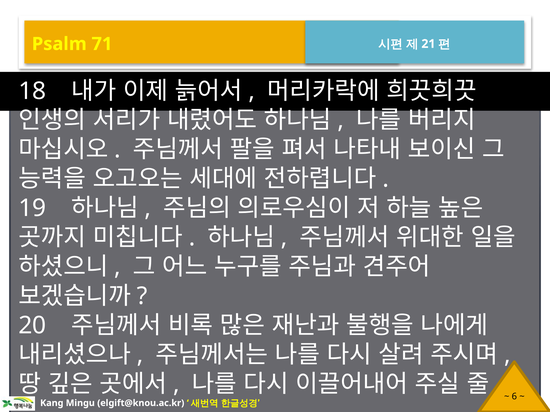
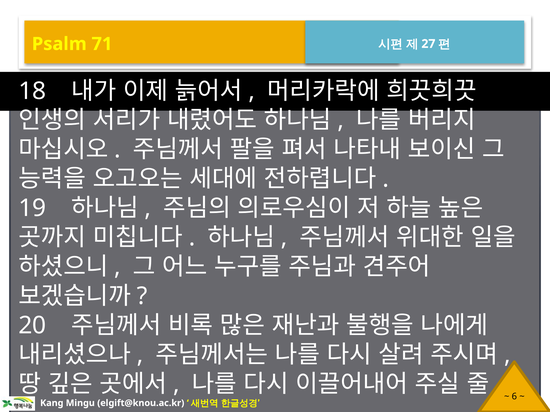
21: 21 -> 27
